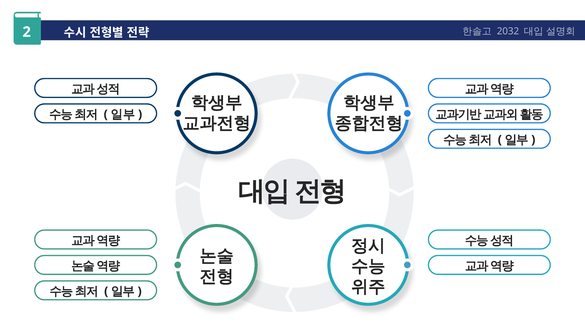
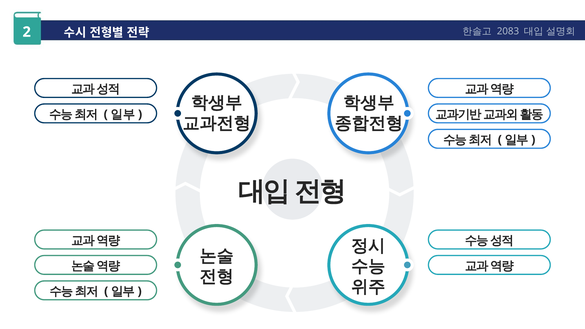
2032: 2032 -> 2083
